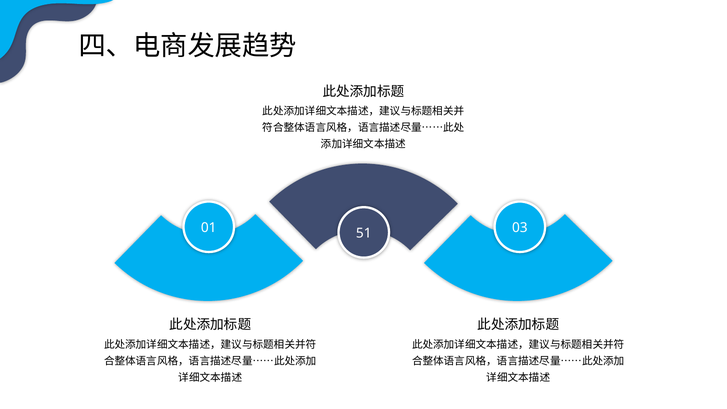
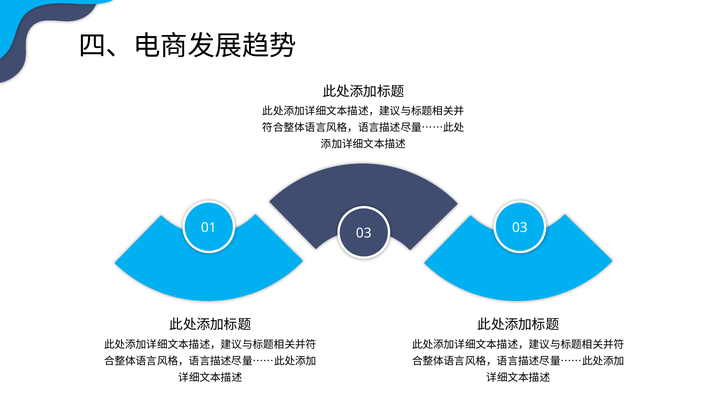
01 51: 51 -> 03
